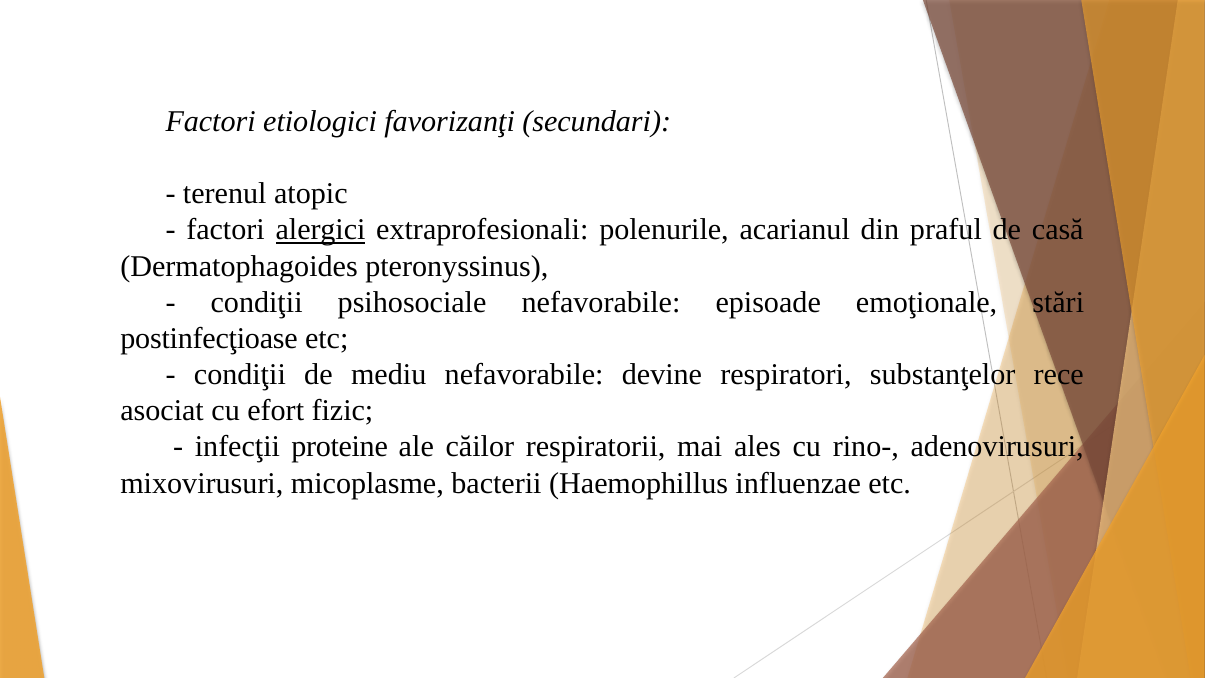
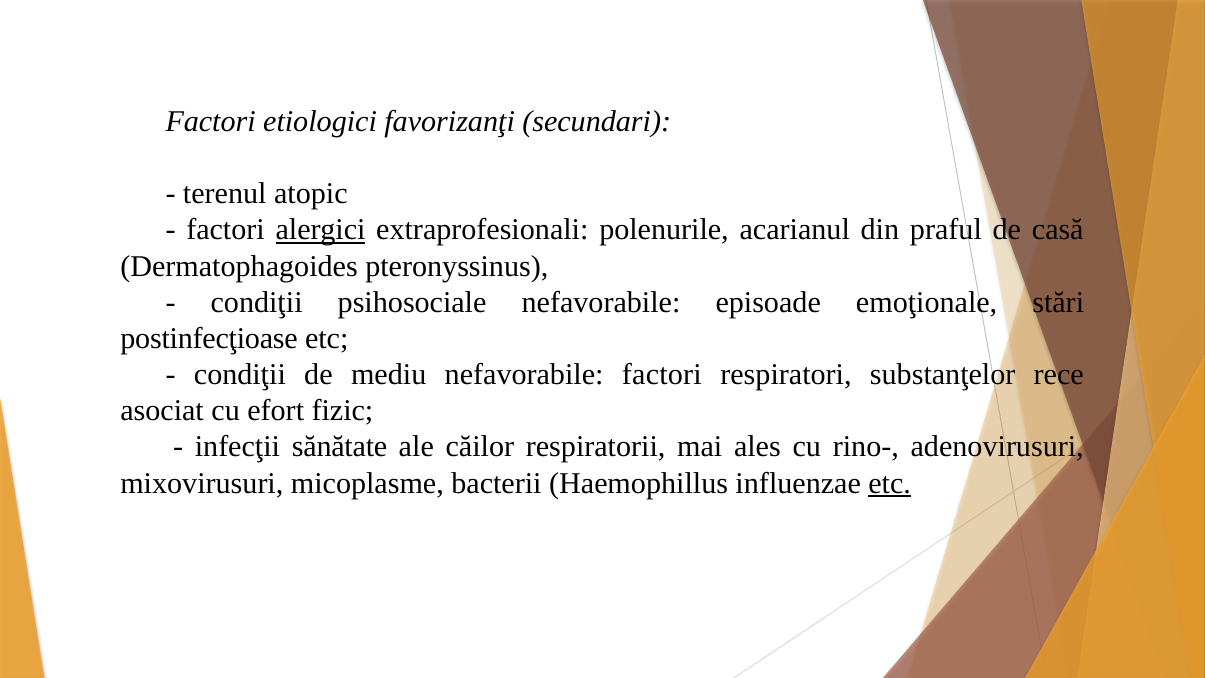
nefavorabile devine: devine -> factori
proteine: proteine -> sănătate
etc at (890, 483) underline: none -> present
